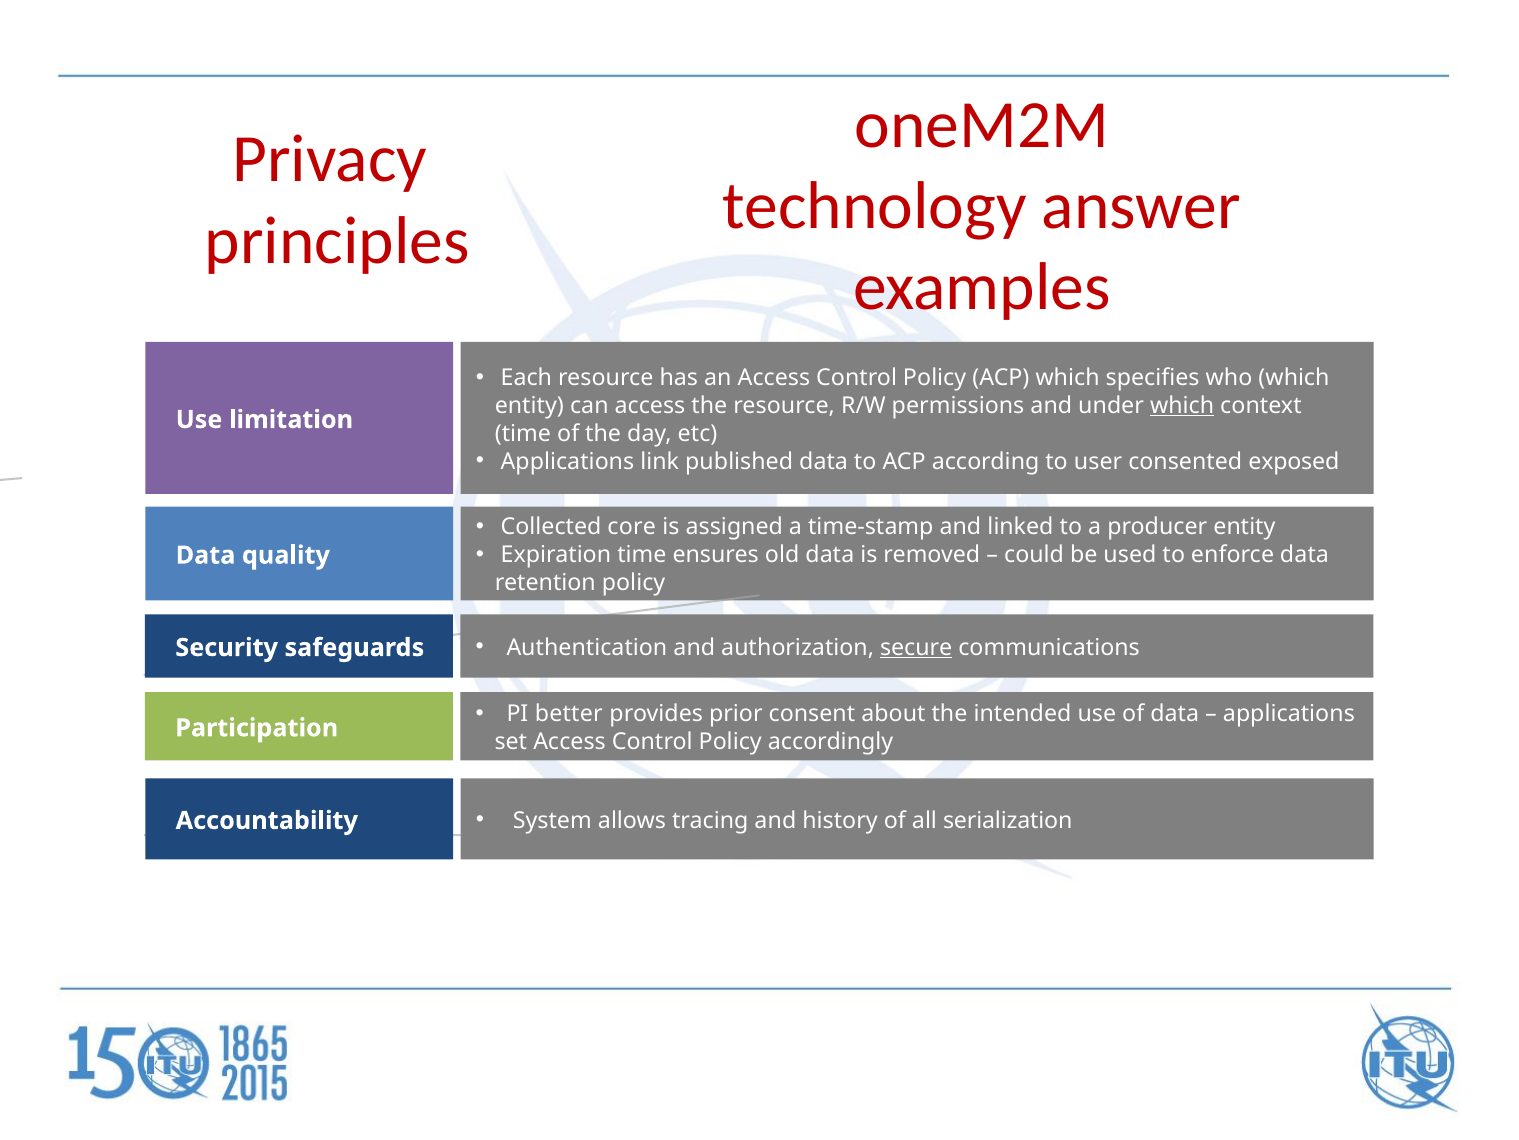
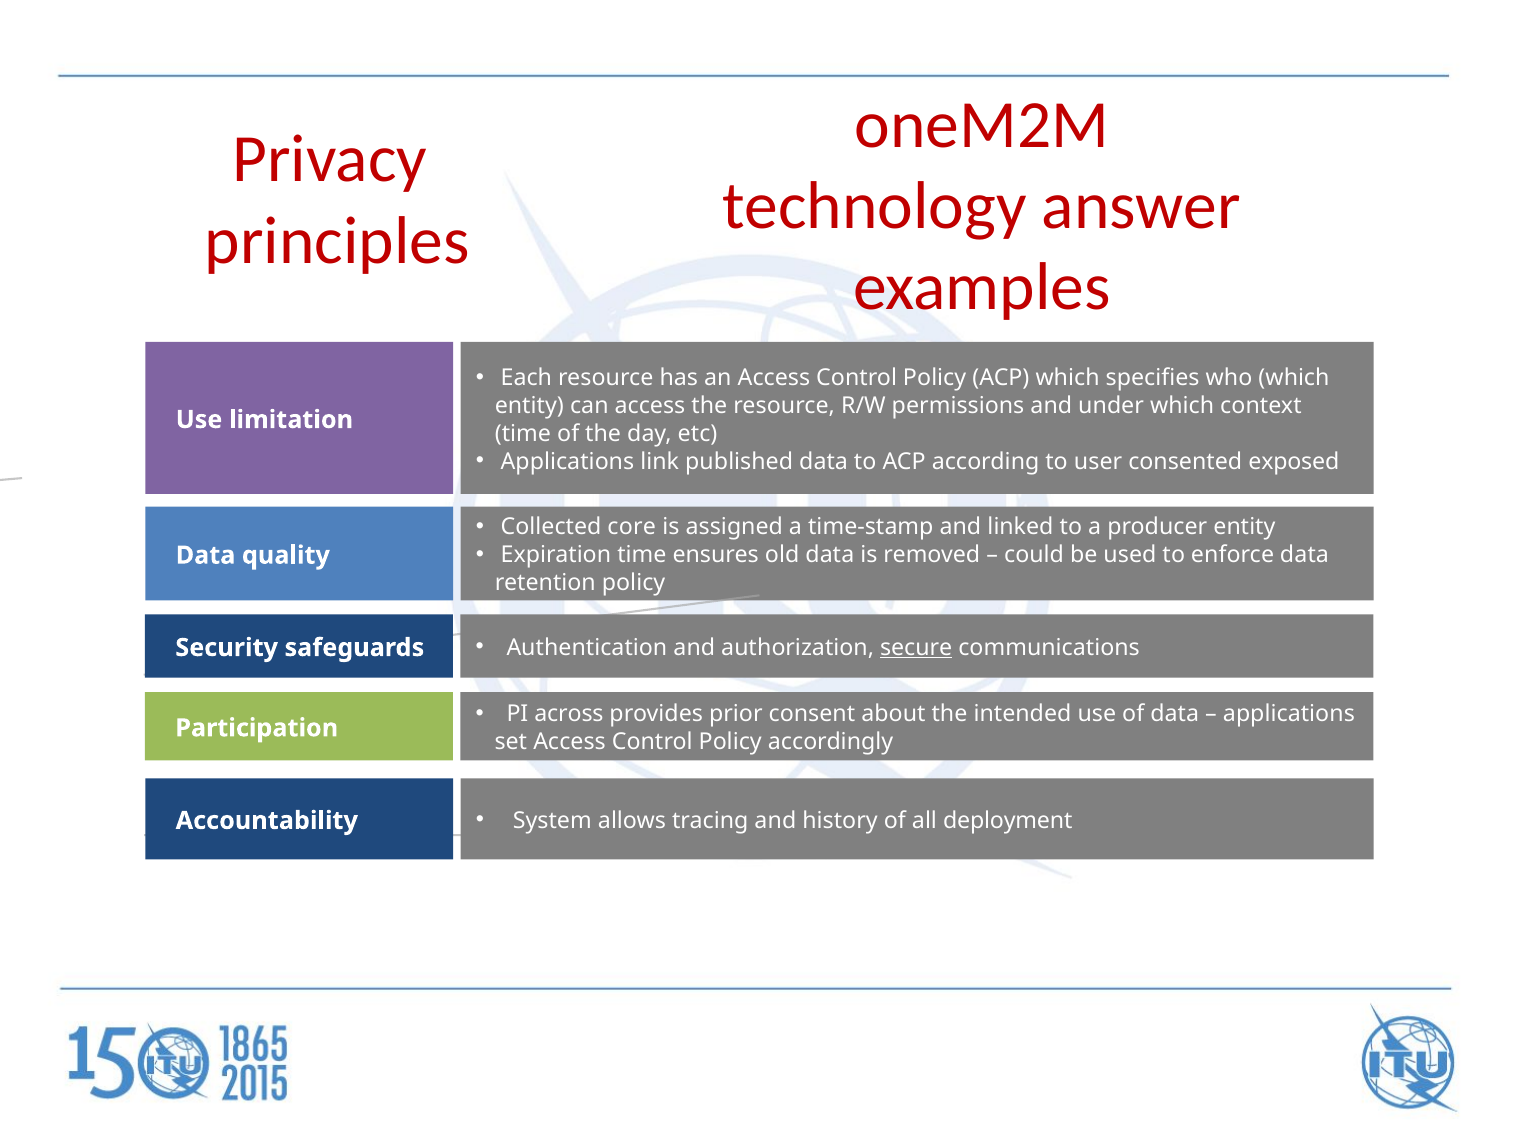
which at (1182, 405) underline: present -> none
better: better -> across
serialization: serialization -> deployment
